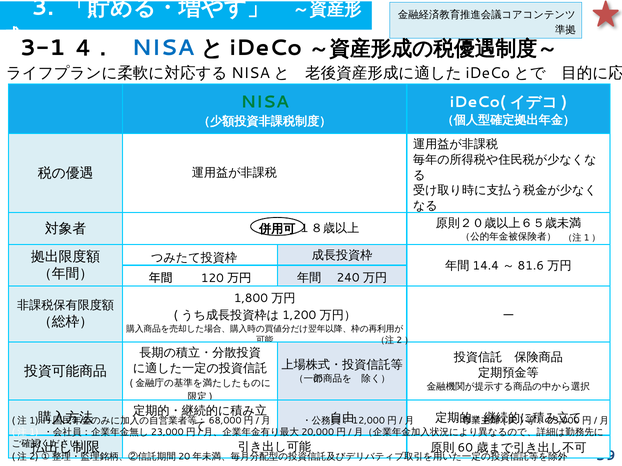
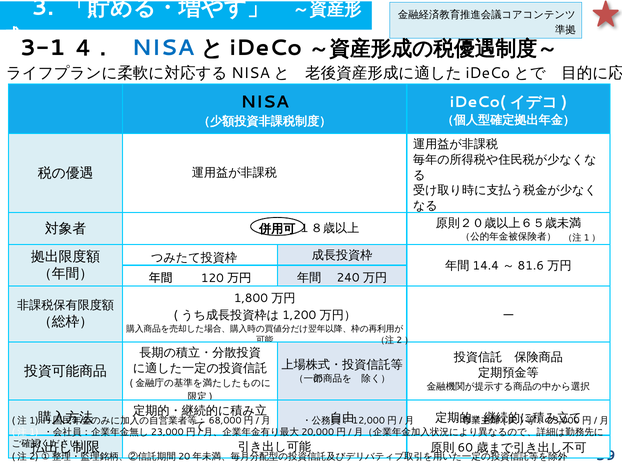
NISA at (265, 102) colour: green -> black
